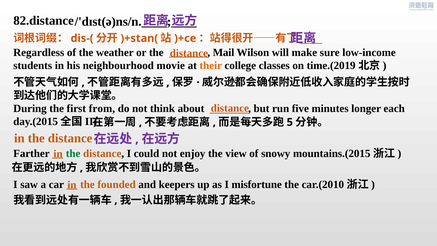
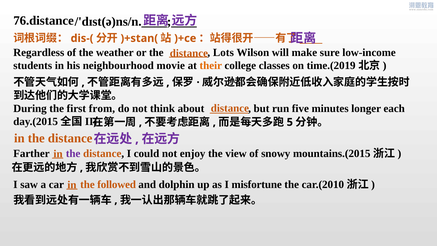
82.distance: 82.distance -> 76.distance
Mail: Mail -> Lots
the at (73, 153) colour: green -> purple
founded: founded -> followed
keepers: keepers -> dolphin
